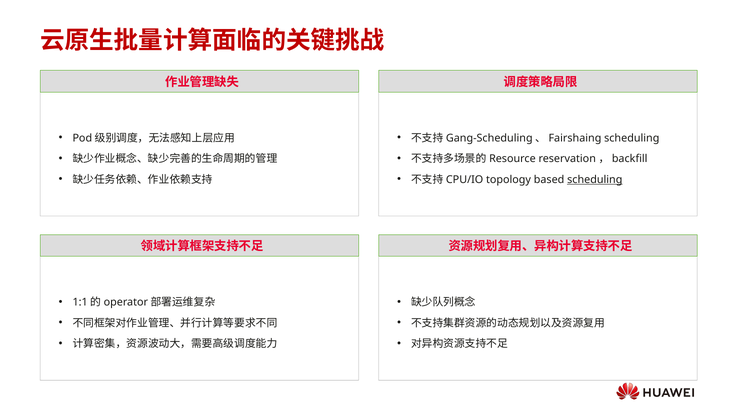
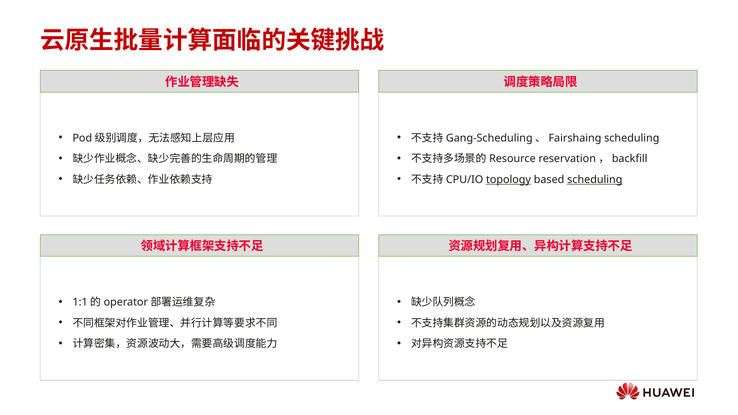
topology underline: none -> present
